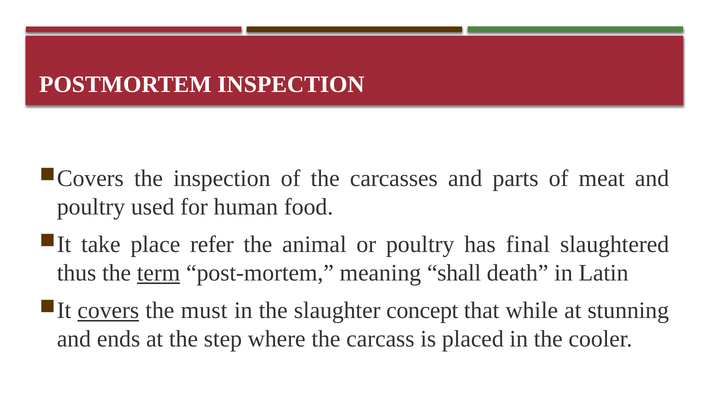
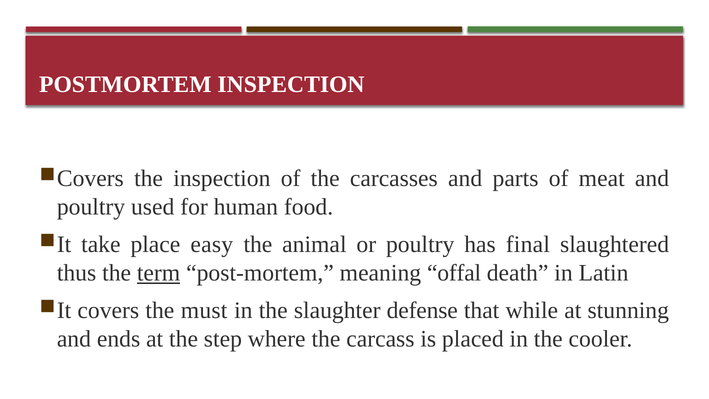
refer: refer -> easy
shall: shall -> offal
covers underline: present -> none
concept: concept -> defense
